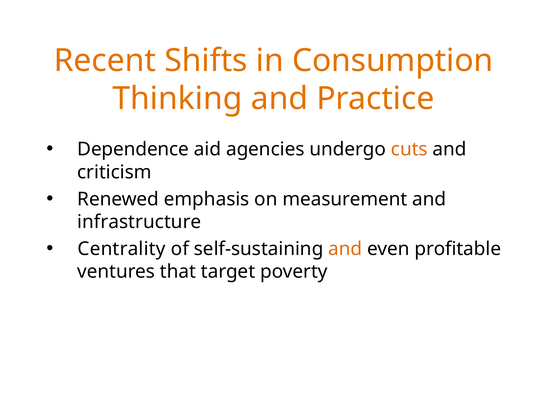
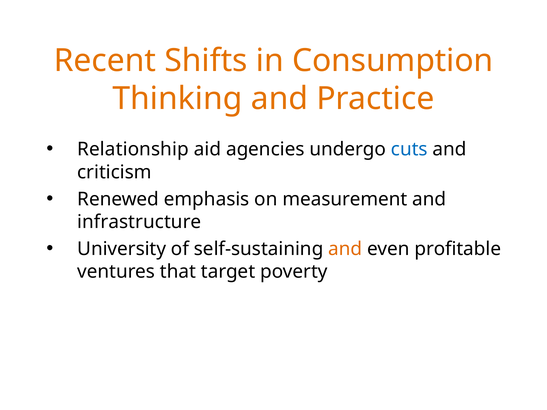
Dependence: Dependence -> Relationship
cuts colour: orange -> blue
Centrality: Centrality -> University
